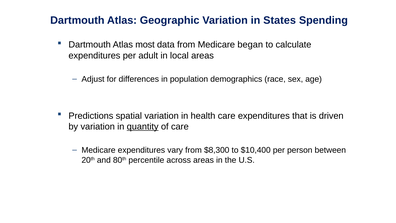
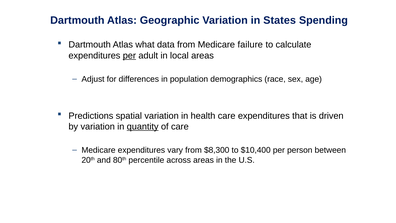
most: most -> what
began: began -> failure
per at (129, 56) underline: none -> present
